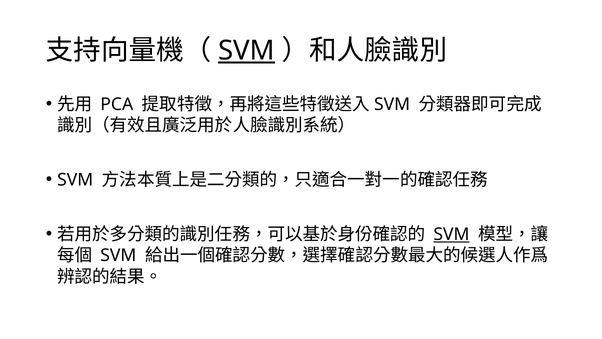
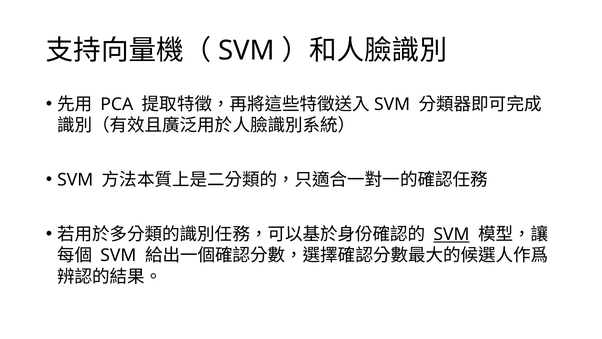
SVM at (247, 51) underline: present -> none
